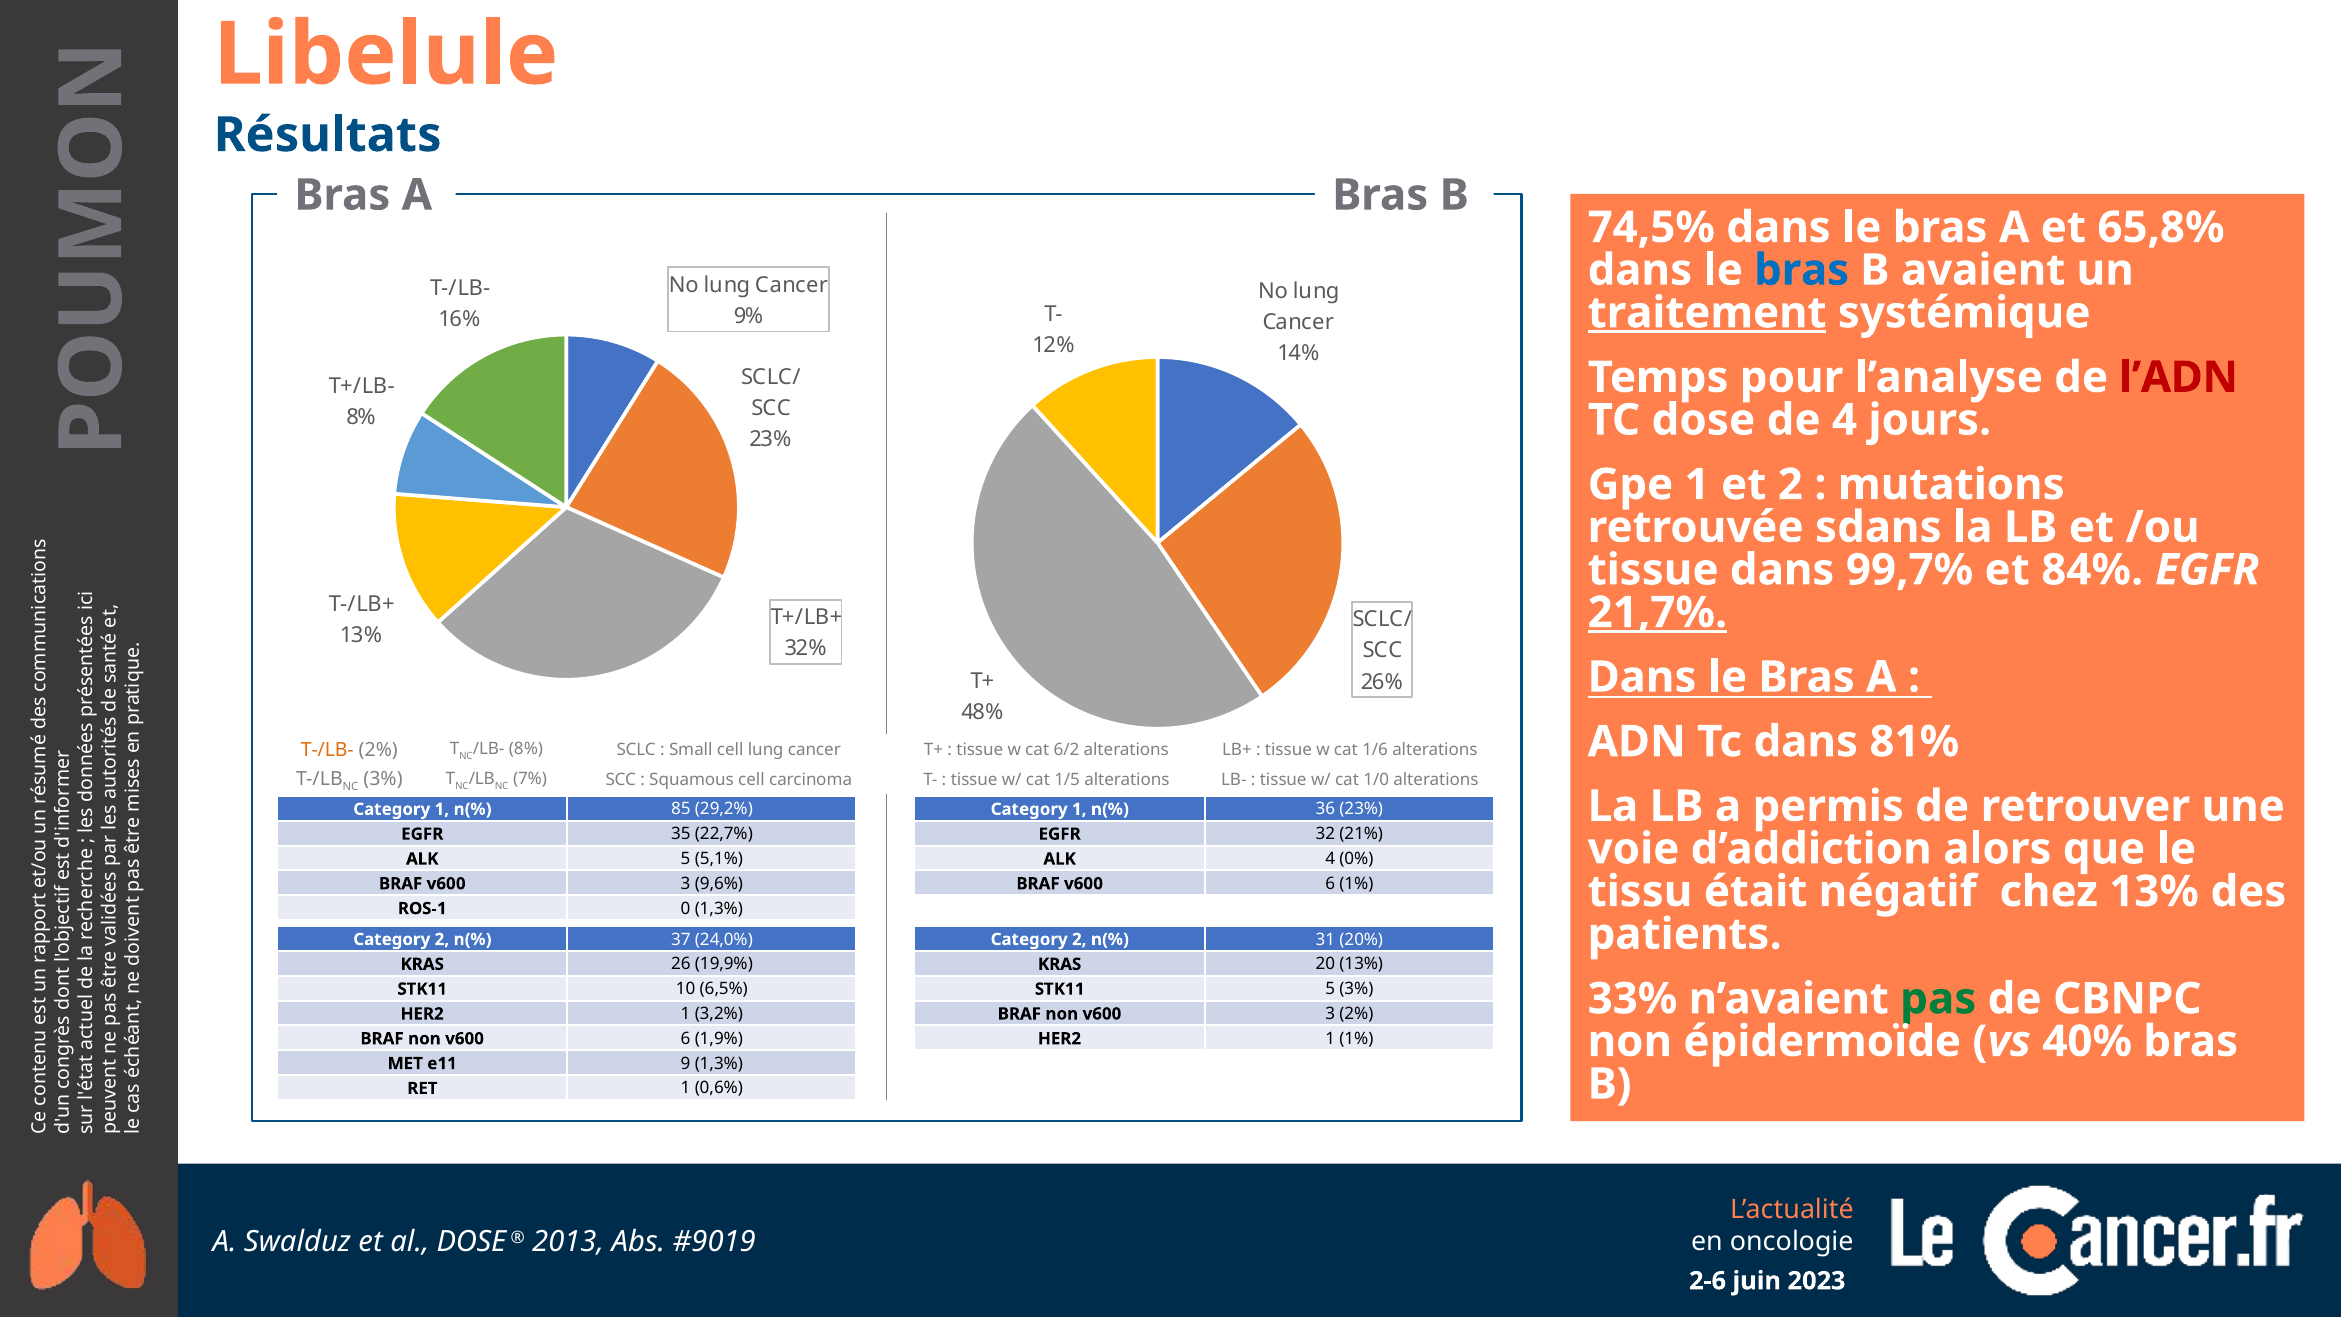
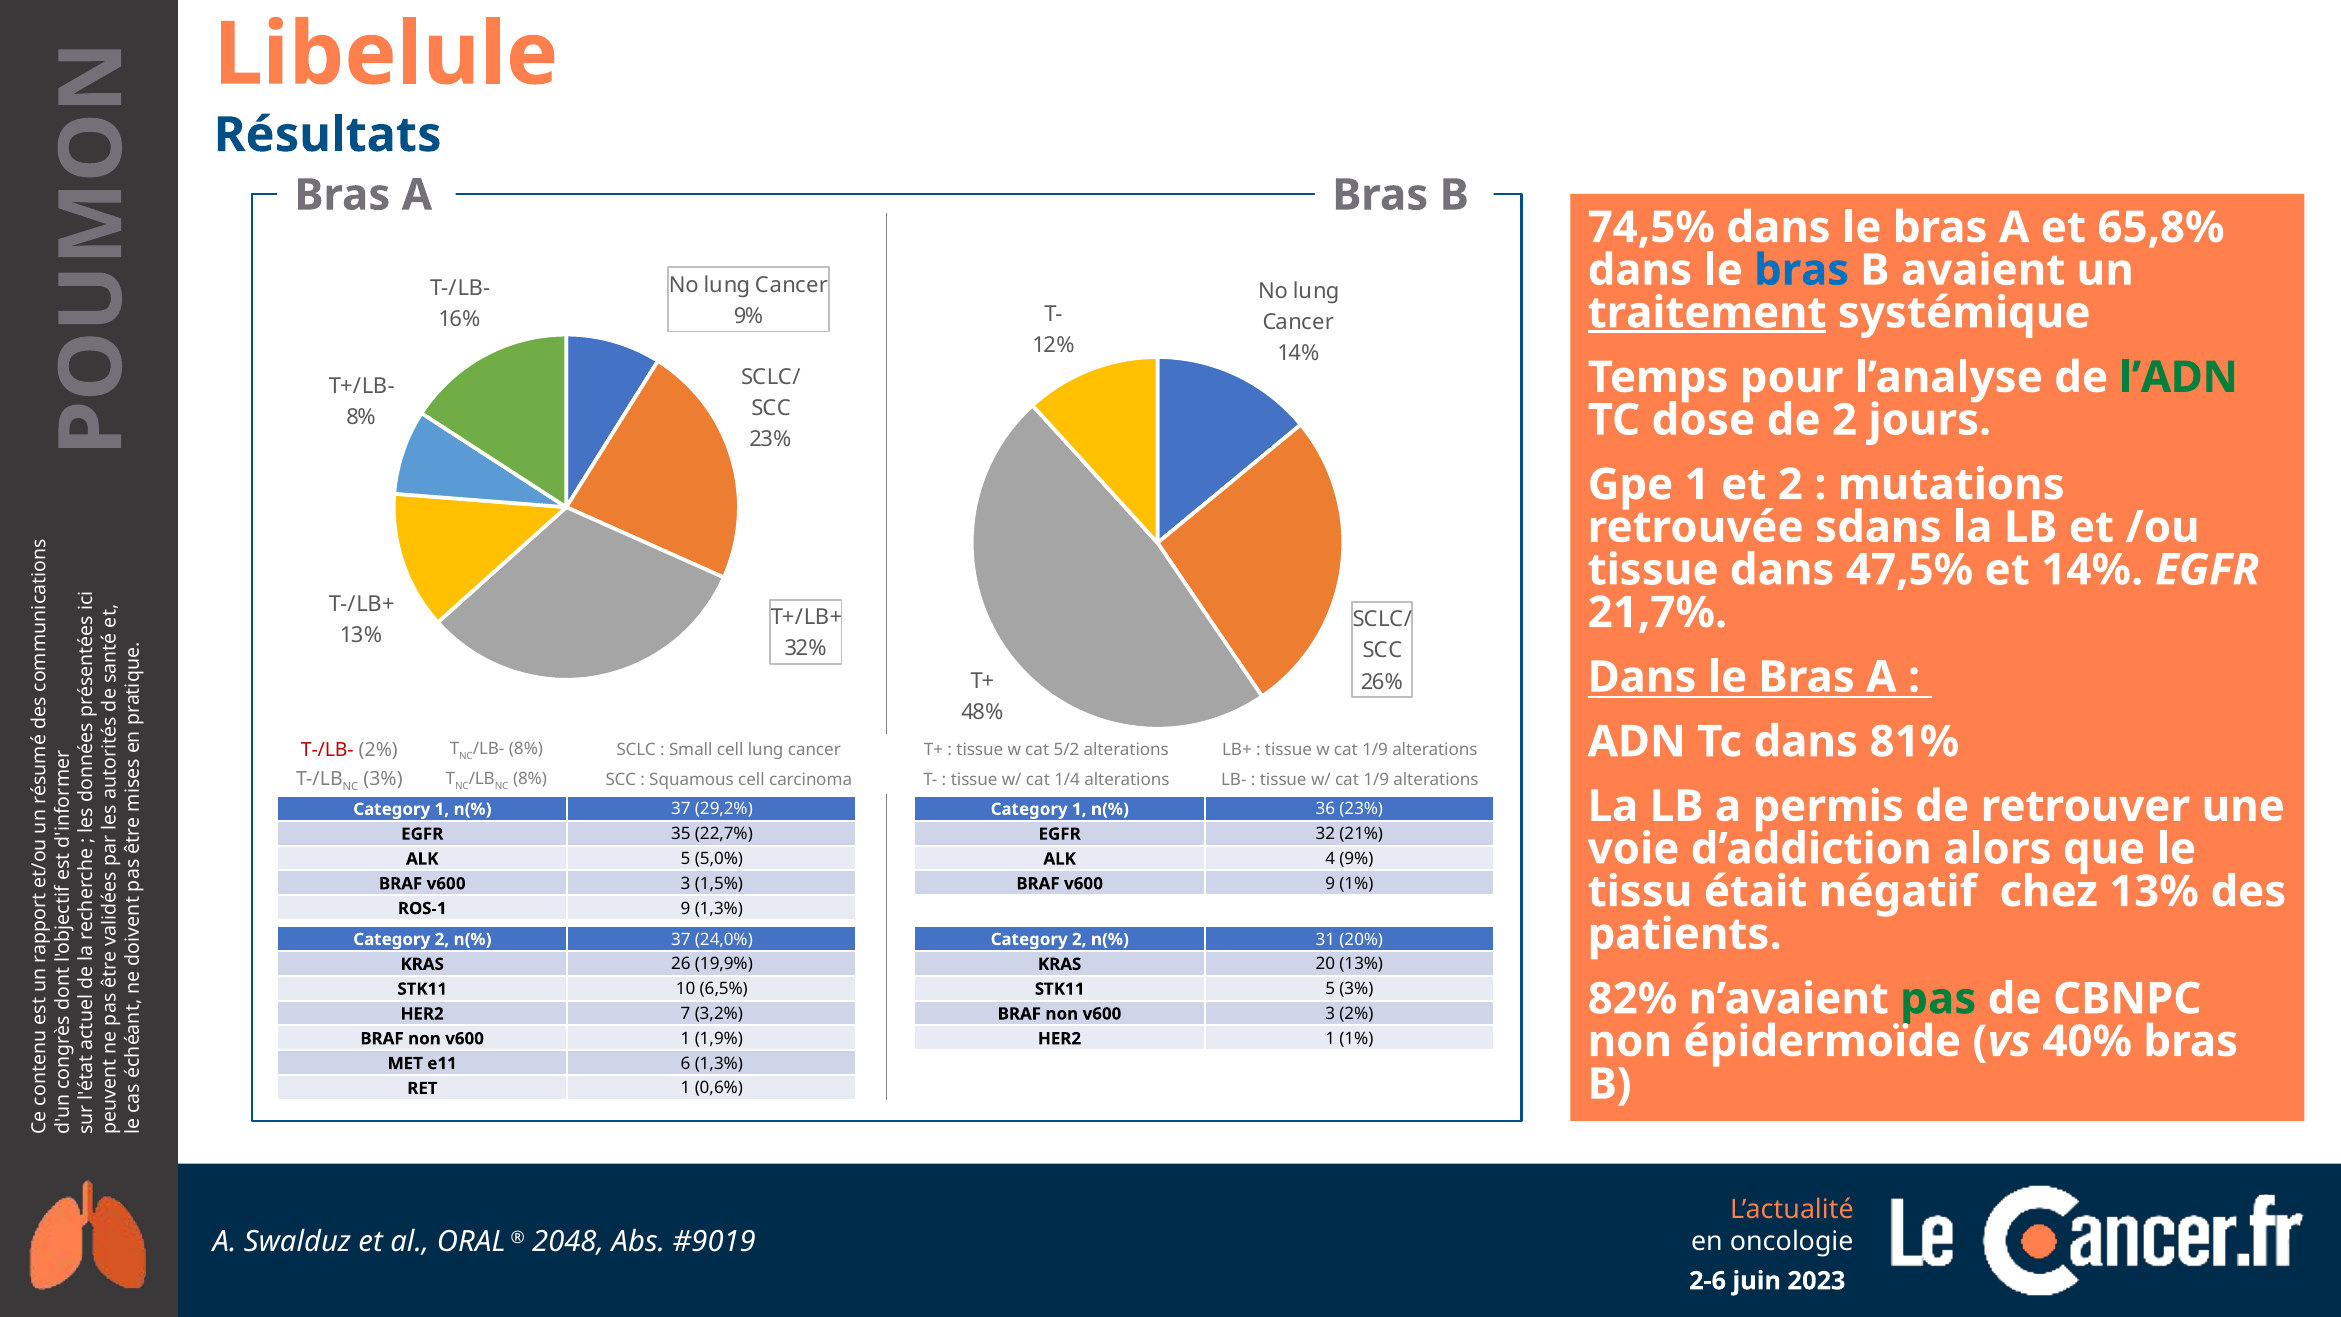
l’ADN colour: red -> green
de 4: 4 -> 2
99,7%: 99,7% -> 47,5%
et 84%: 84% -> 14%
21,7% underline: present -> none
T-/LB- at (327, 750) colour: orange -> red
6/2: 6/2 -> 5/2
w cat 1/6: 1/6 -> 1/9
7% at (530, 779): 7% -> 8%
1/5: 1/5 -> 1/4
w/ cat 1/0: 1/0 -> 1/9
85 at (681, 809): 85 -> 37
5,1%: 5,1% -> 5,0%
4 0%: 0% -> 9%
9,6%: 9,6% -> 1,5%
BRAF v600 6: 6 -> 9
ROS-1 0: 0 -> 9
33%: 33% -> 82%
1 at (686, 1014): 1 -> 7
6 at (686, 1039): 6 -> 1
9: 9 -> 6
al DOSE: DOSE -> ORAL
2013: 2013 -> 2048
